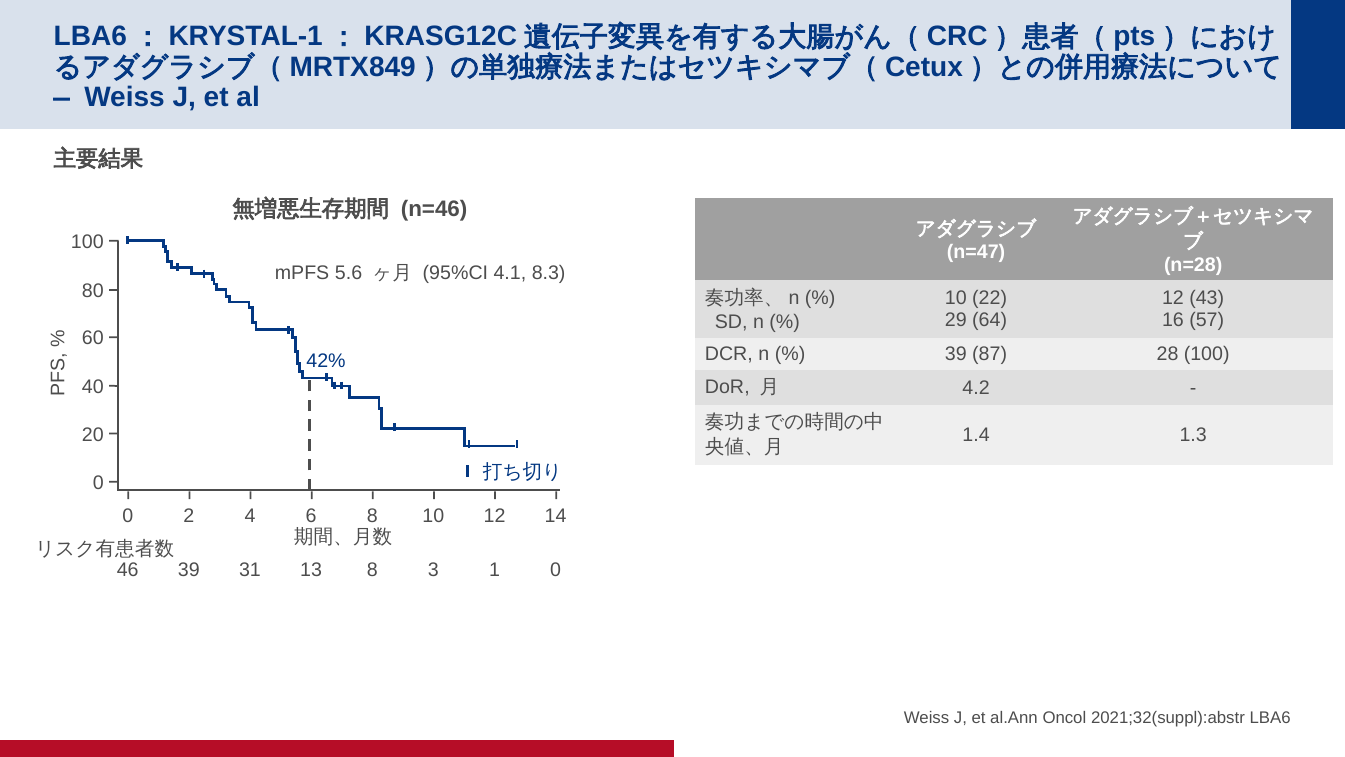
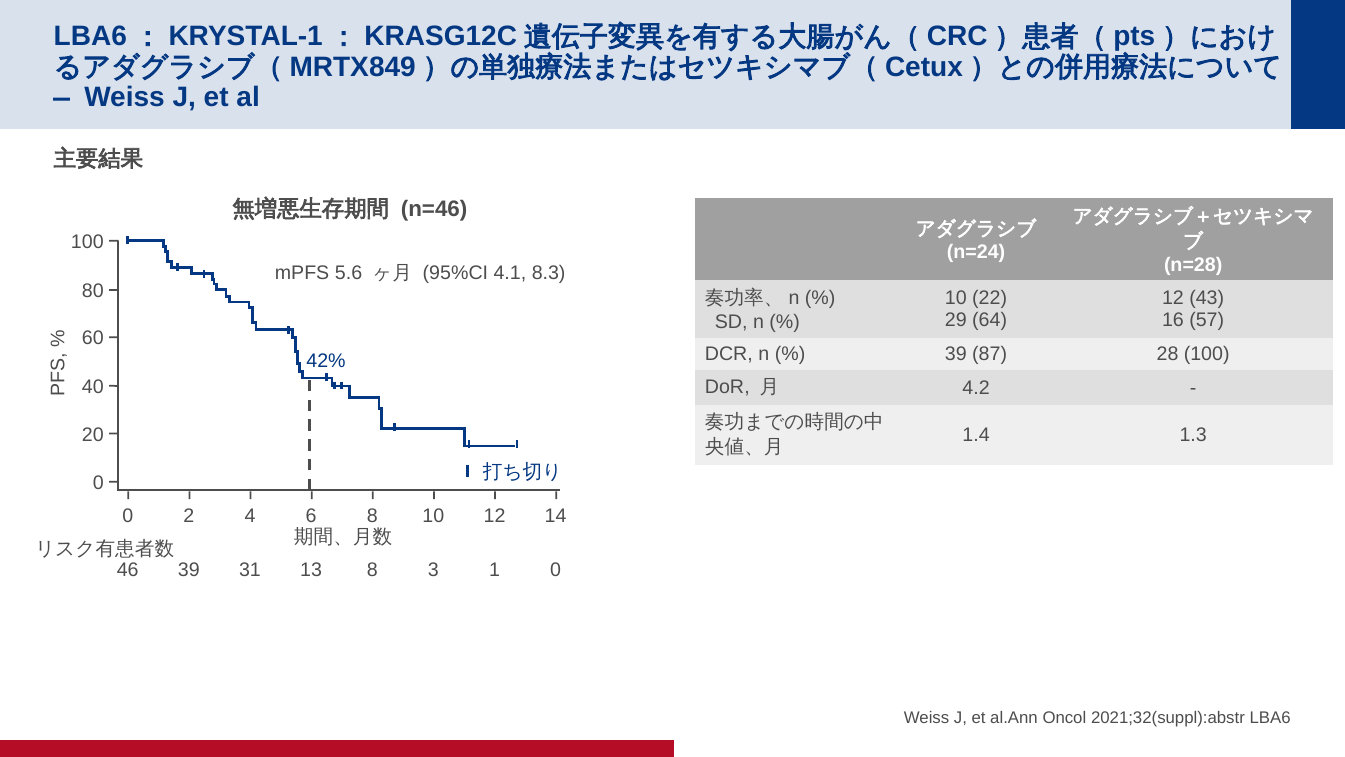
n=47: n=47 -> n=24
